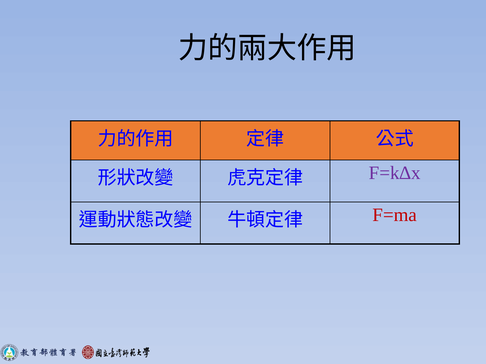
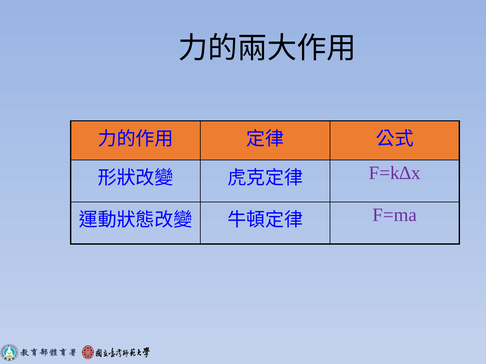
F=ma colour: red -> purple
